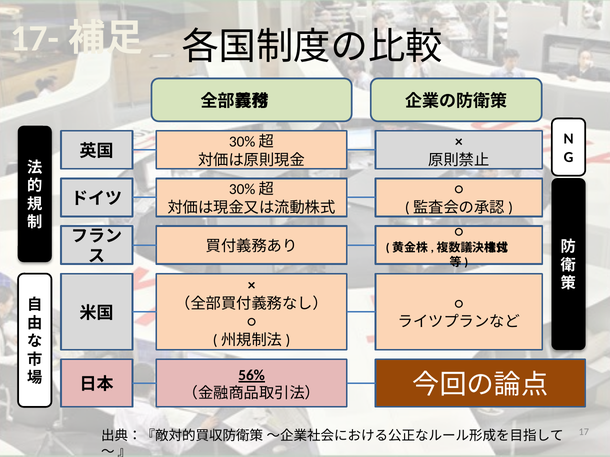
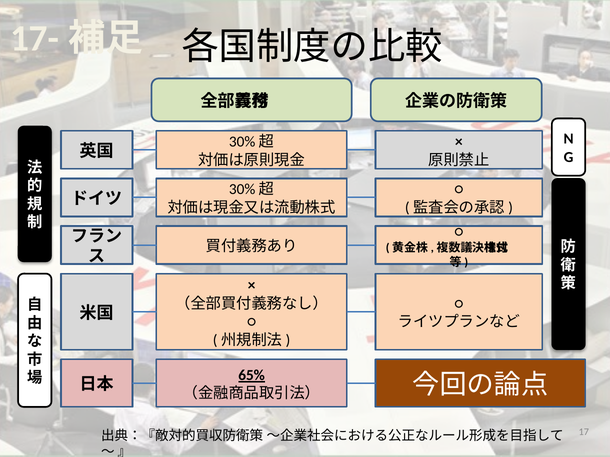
56%: 56% -> 65%
